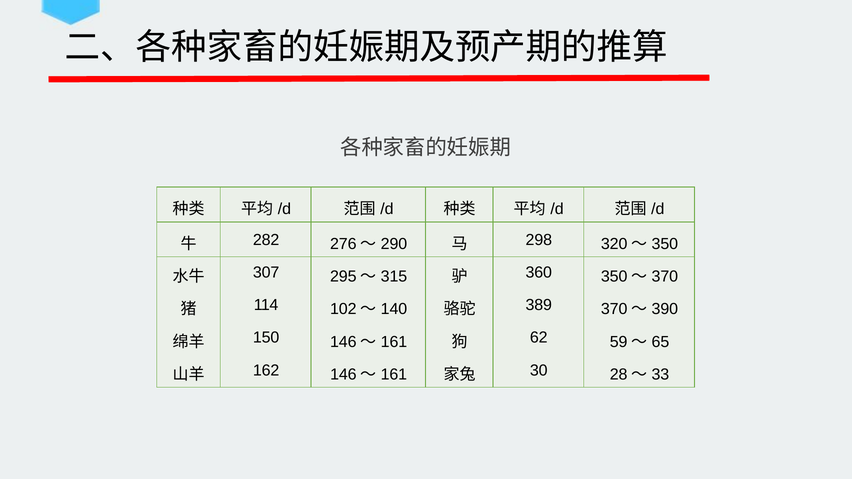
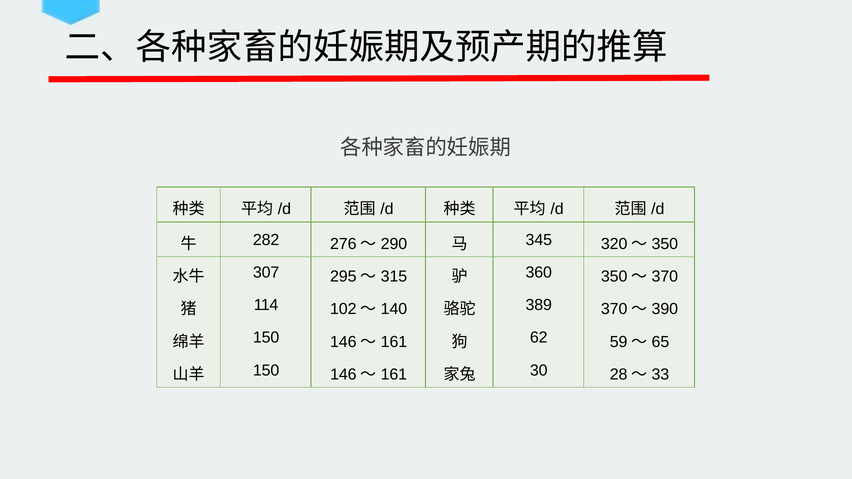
298: 298 -> 345
162 at (266, 370): 162 -> 150
